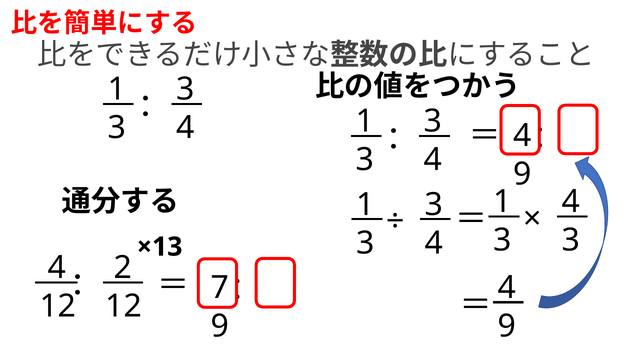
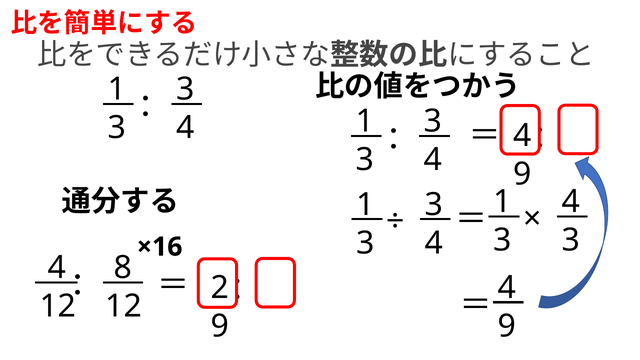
×13: ×13 -> ×16
2: 2 -> 8
7: 7 -> 2
